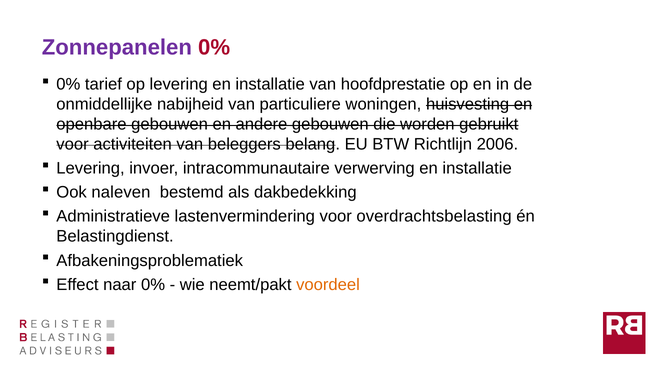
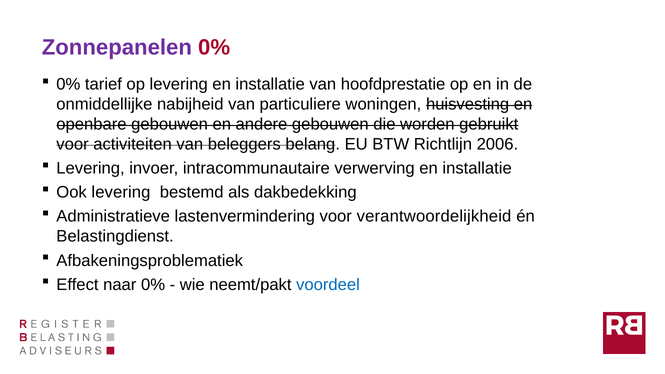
Ook naleven: naleven -> levering
overdrachtsbelasting: overdrachtsbelasting -> verantwoordelijkheid
voordeel colour: orange -> blue
